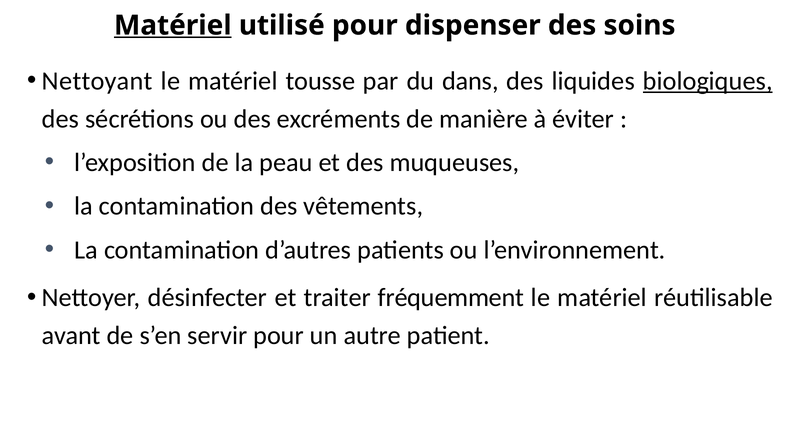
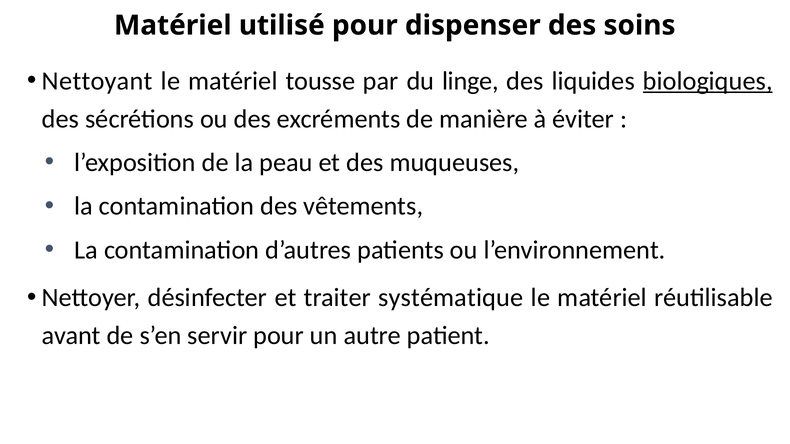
Matériel at (173, 25) underline: present -> none
dans: dans -> linge
fréquemment: fréquemment -> systématique
